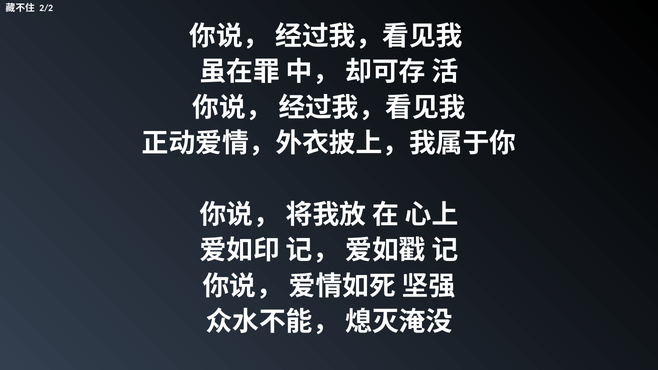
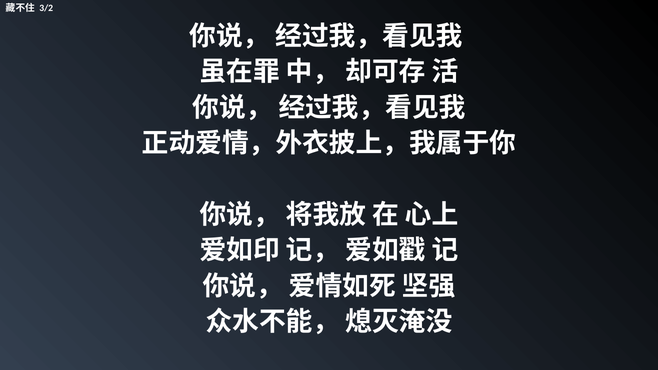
2/2: 2/2 -> 3/2
